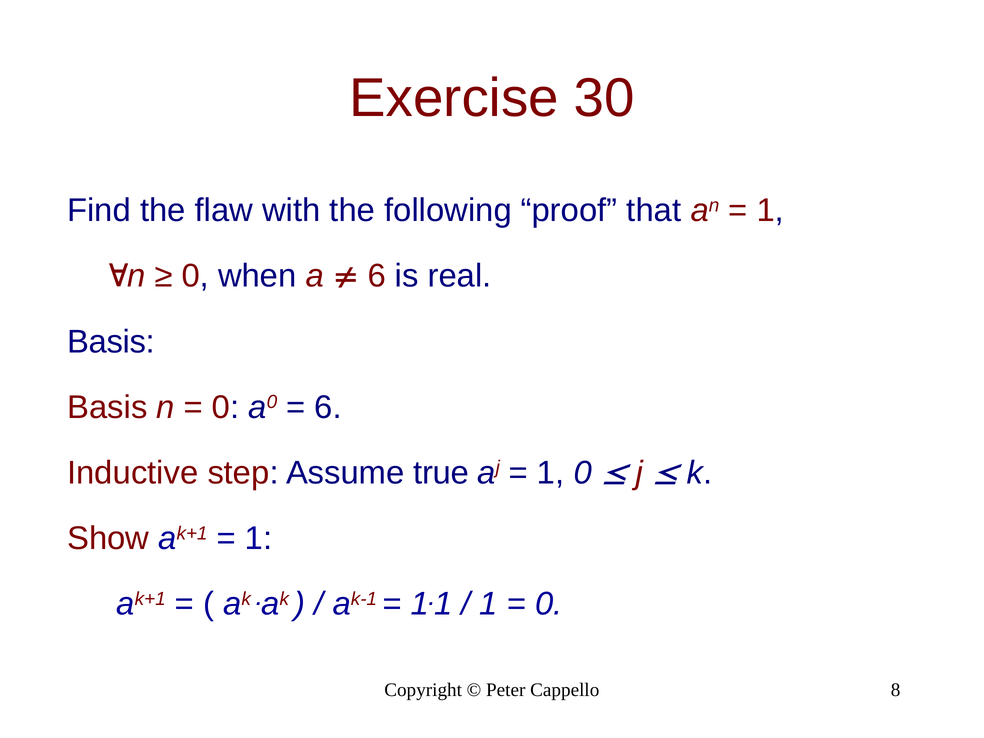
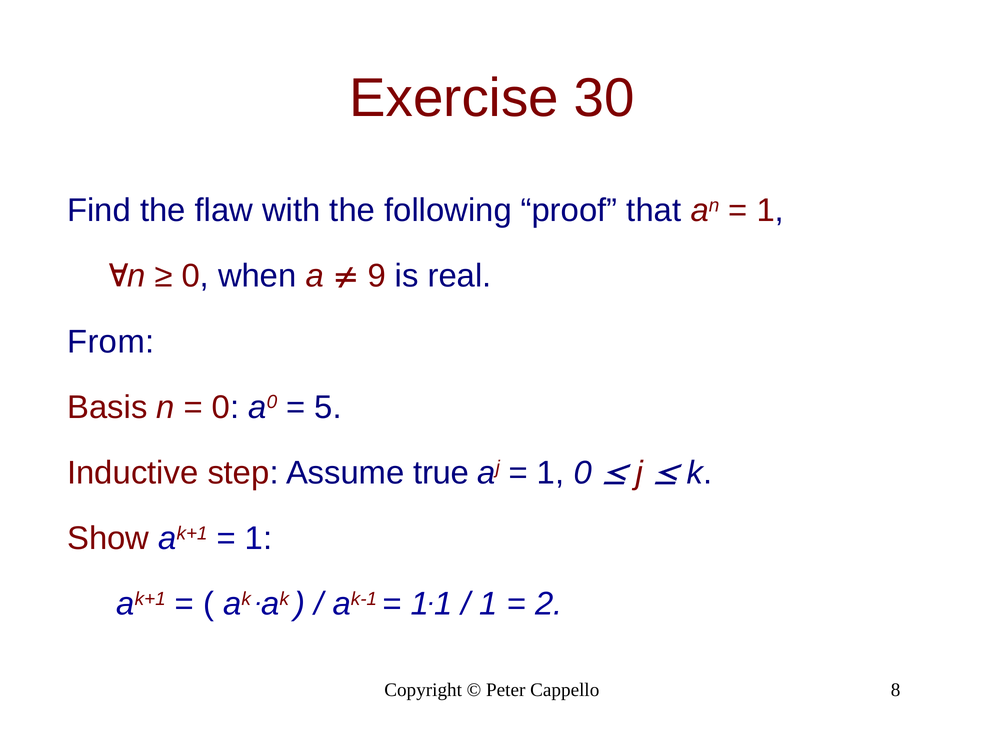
6 at (377, 276): 6 -> 9
Basis at (111, 342): Basis -> From
6 at (328, 407): 6 -> 5
0 at (549, 604): 0 -> 2
